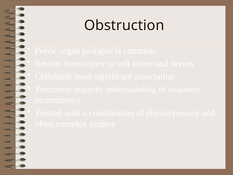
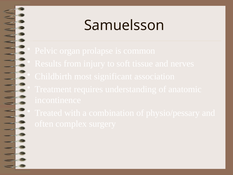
Obstruction: Obstruction -> Samuelsson
